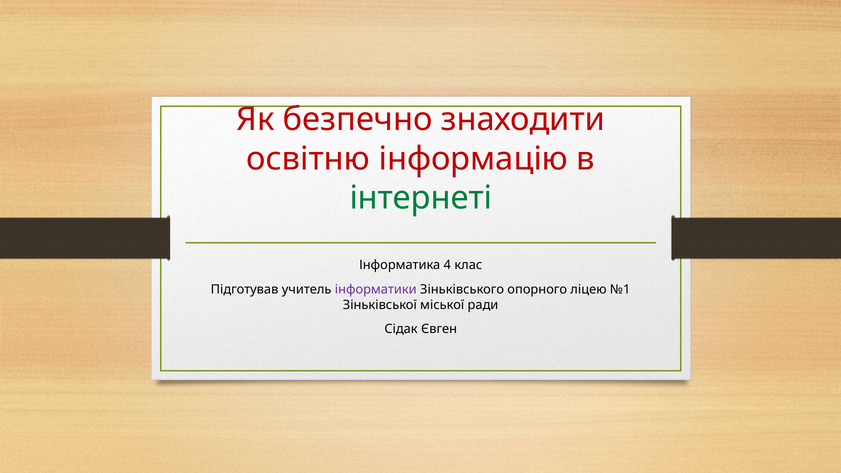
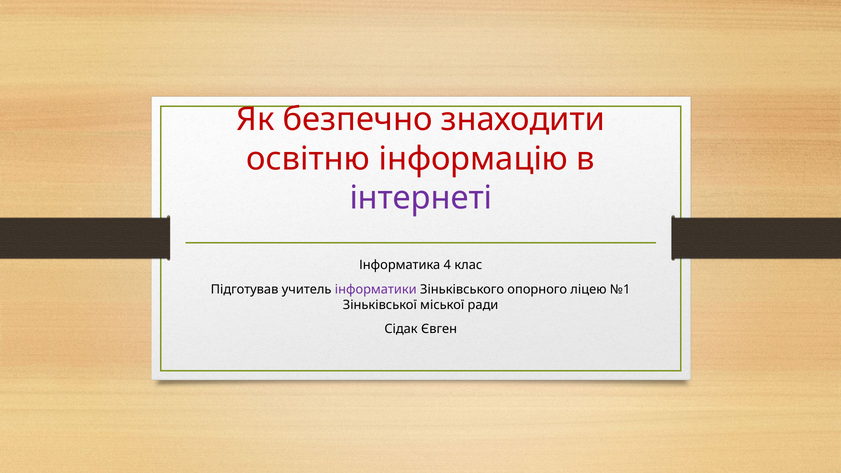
інтернеті colour: green -> purple
